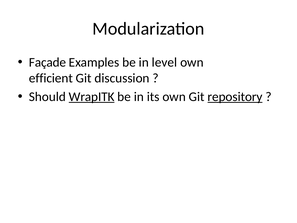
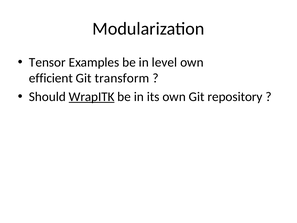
Façade: Façade -> Tensor
discussion: discussion -> transform
repository underline: present -> none
